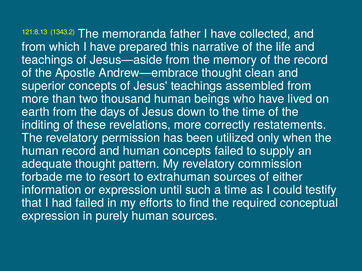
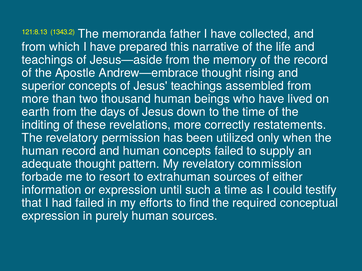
clean: clean -> rising
